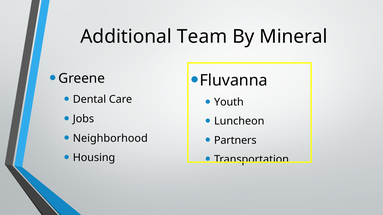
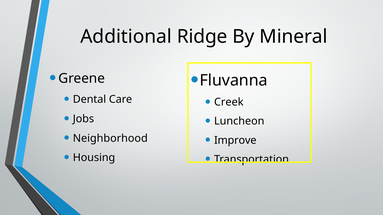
Team: Team -> Ridge
Youth: Youth -> Creek
Partners: Partners -> Improve
